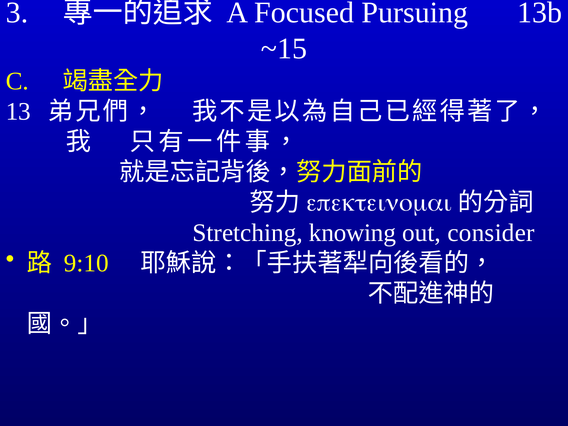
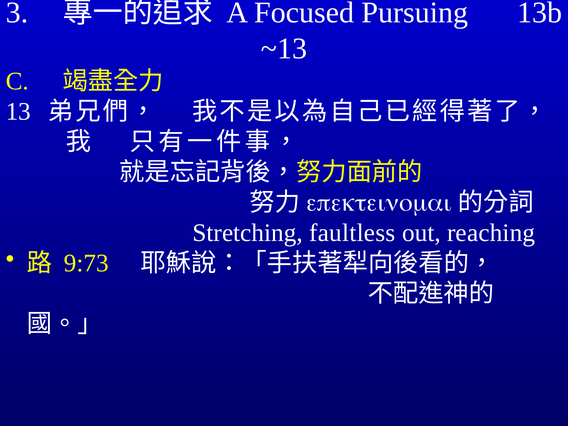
~15: ~15 -> ~13
knowing: knowing -> faultless
consider: consider -> reaching
9:10: 9:10 -> 9:73
